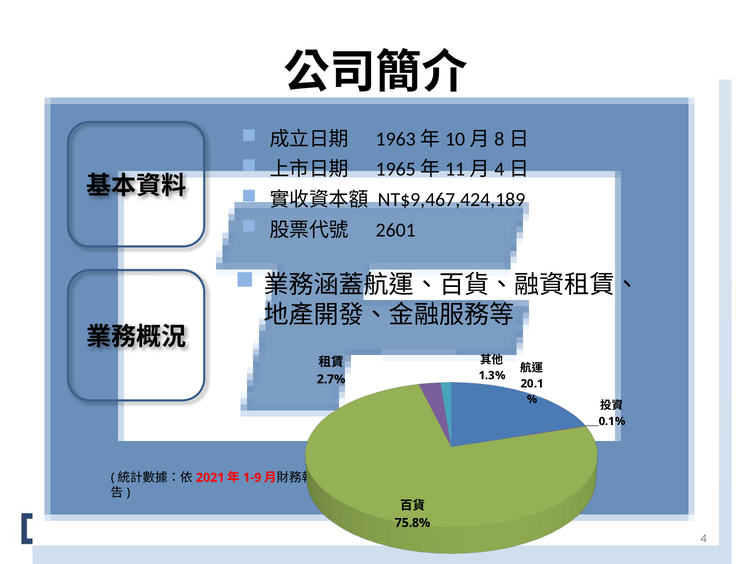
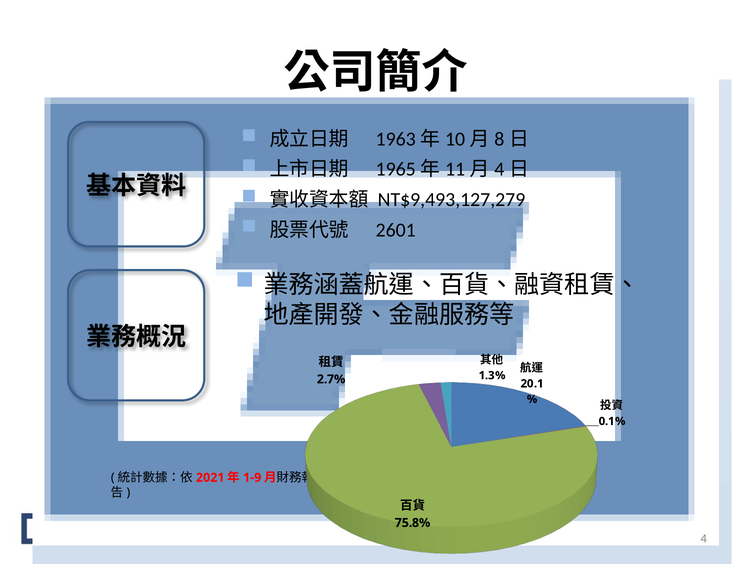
NT$9,467,424,189: NT$9,467,424,189 -> NT$9,493,127,279
